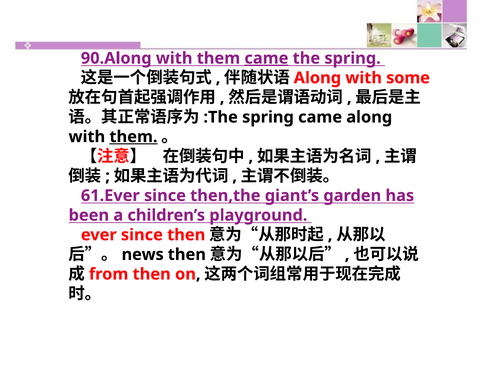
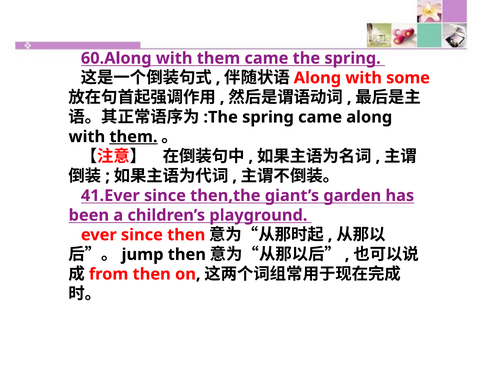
90.Along: 90.Along -> 60.Along
came at (266, 58) underline: present -> none
61.Ever: 61.Ever -> 41.Ever
news: news -> jump
